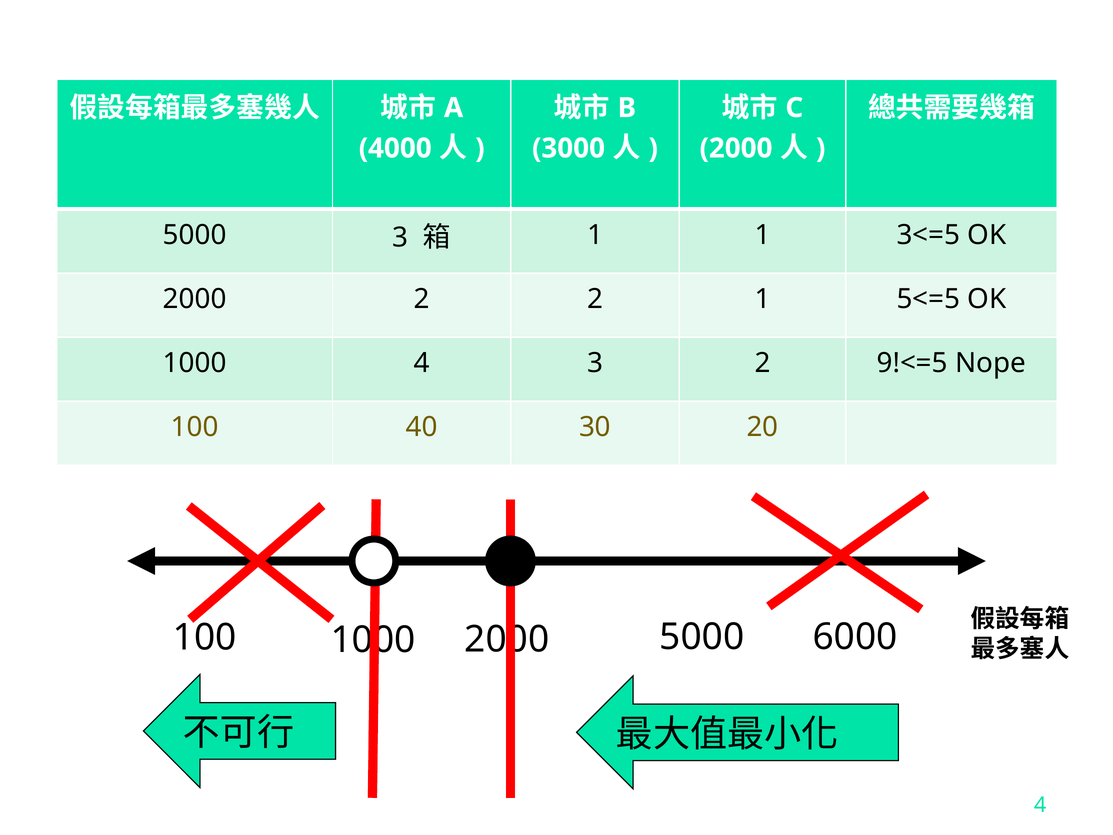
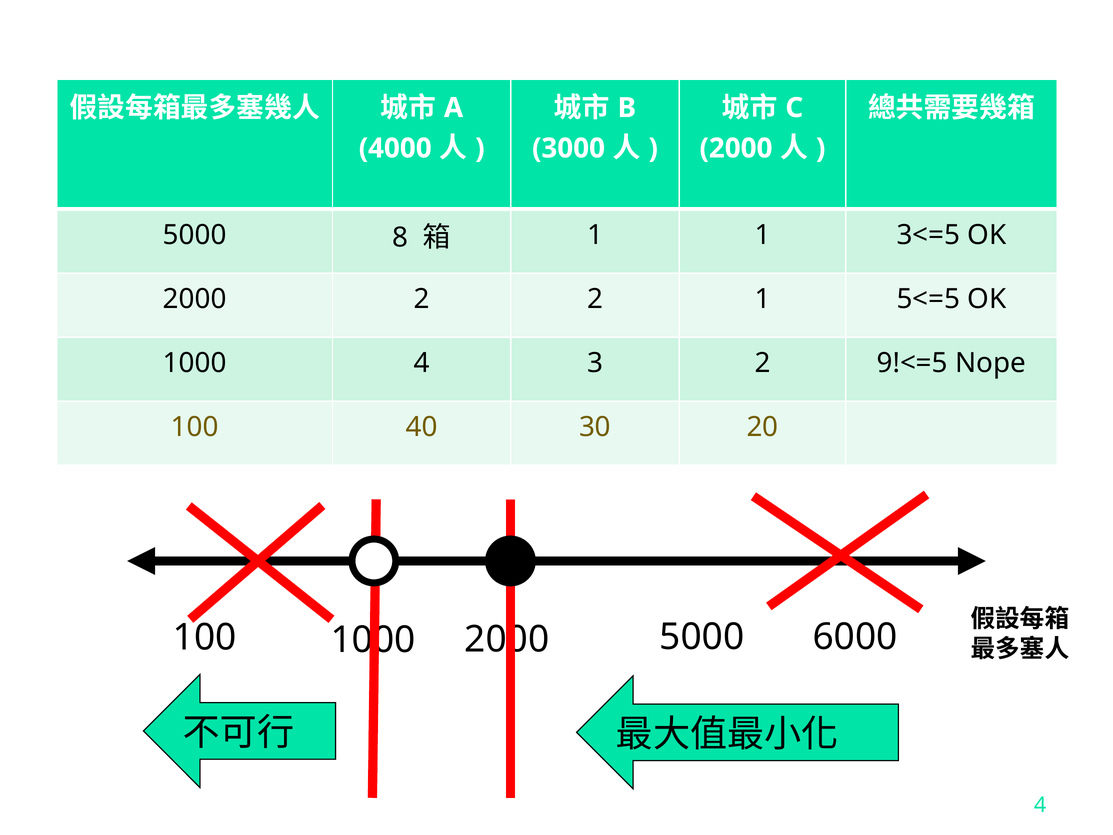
5000 3: 3 -> 8
